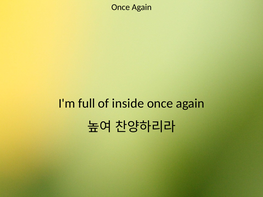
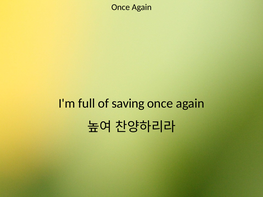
inside: inside -> saving
